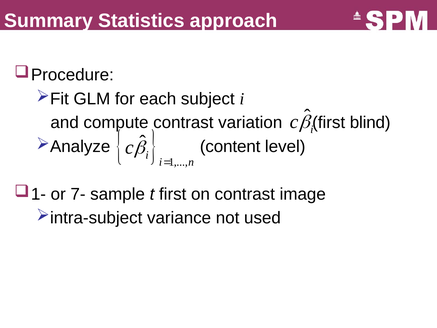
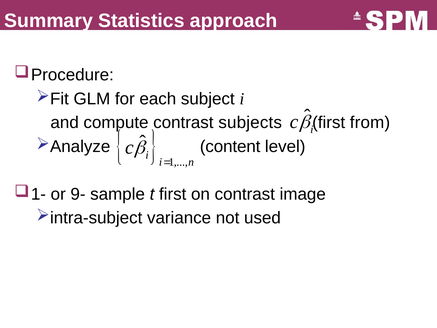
variation: variation -> subjects
blind: blind -> from
7-: 7- -> 9-
